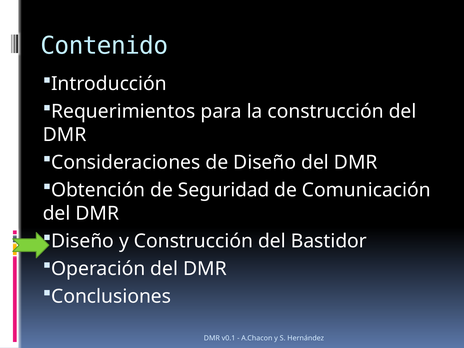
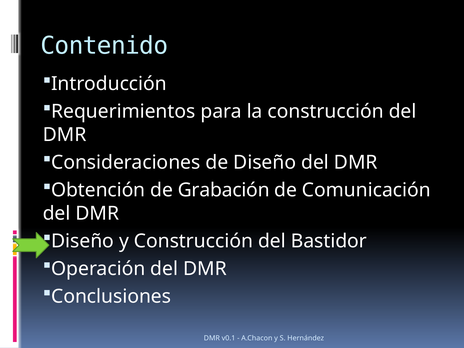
Seguridad: Seguridad -> Grabación
